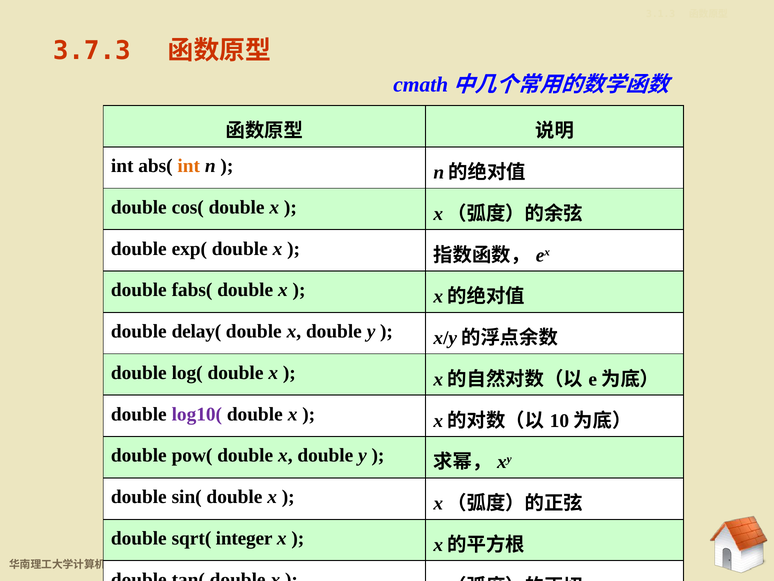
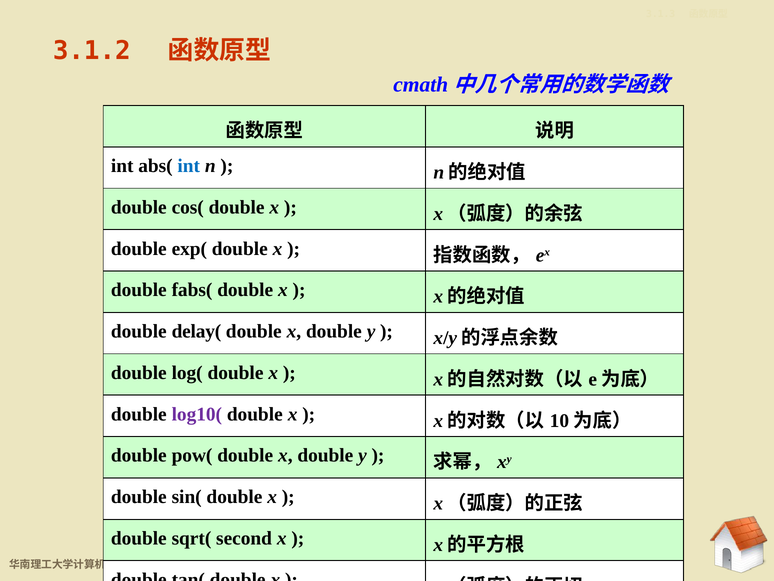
3.7.3: 3.7.3 -> 3.1.2
int at (189, 166) colour: orange -> blue
integer: integer -> second
